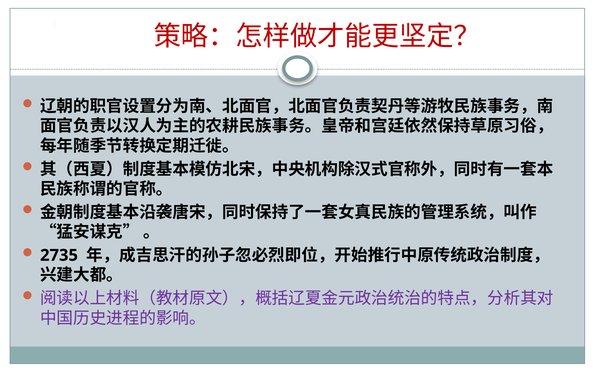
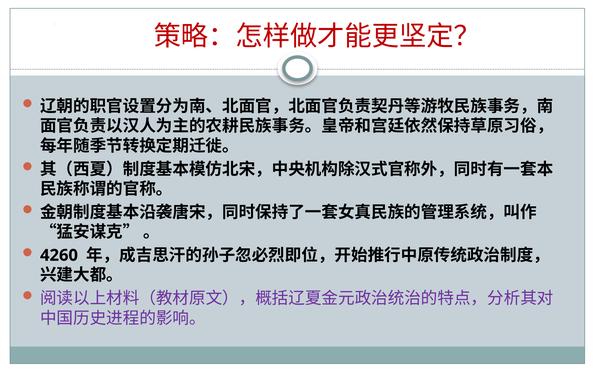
2735: 2735 -> 4260
